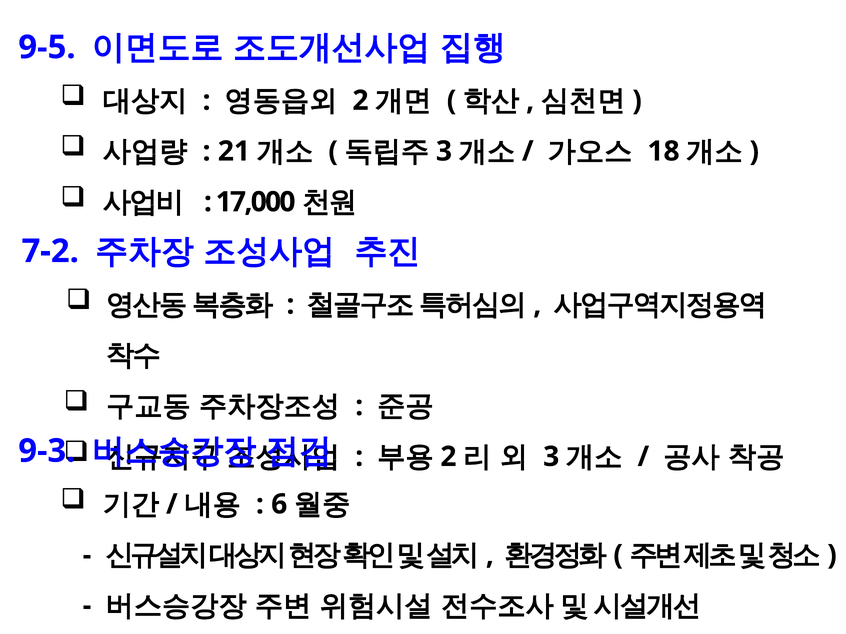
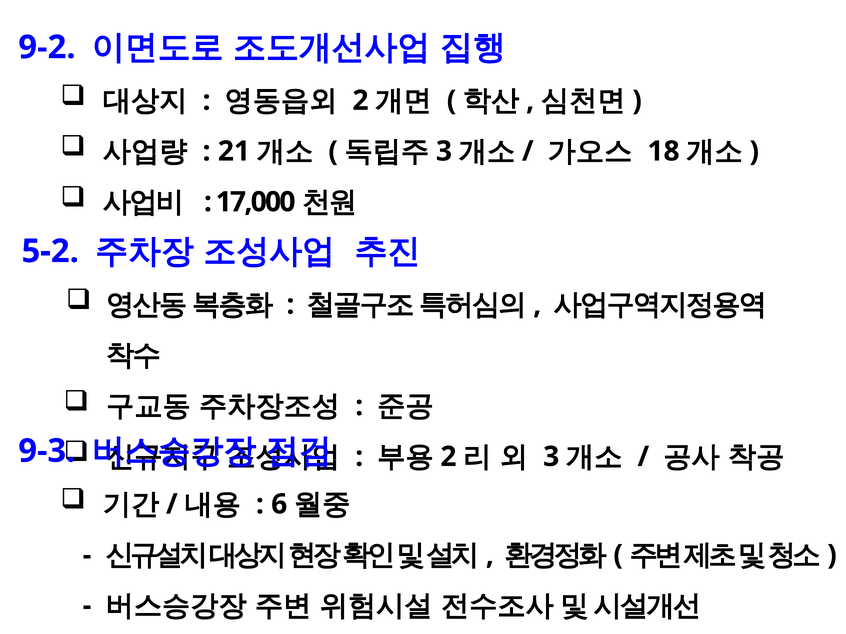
9-5: 9-5 -> 9-2
7-2: 7-2 -> 5-2
